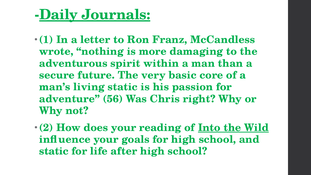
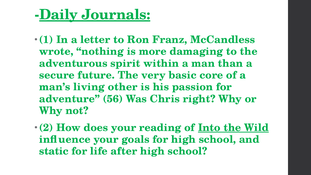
living static: static -> other
